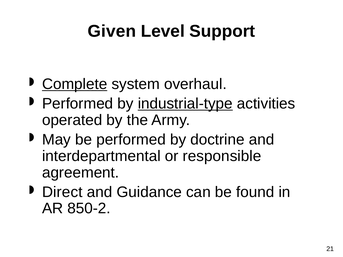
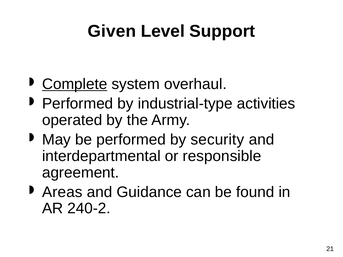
industrial-type underline: present -> none
doctrine: doctrine -> security
Direct: Direct -> Areas
850-2: 850-2 -> 240-2
